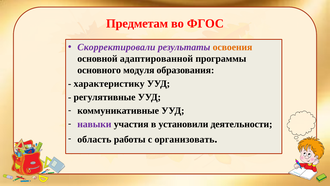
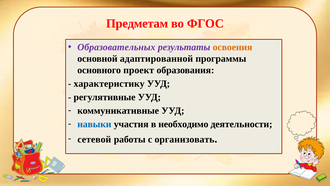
Скорректировали: Скорректировали -> Образовательных
модуля: модуля -> проект
навыки colour: purple -> blue
установили: установили -> необходимо
область: область -> сетевой
